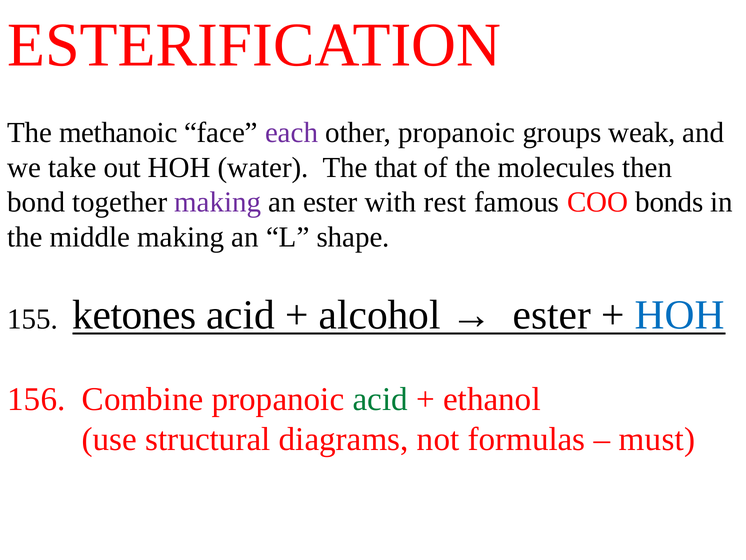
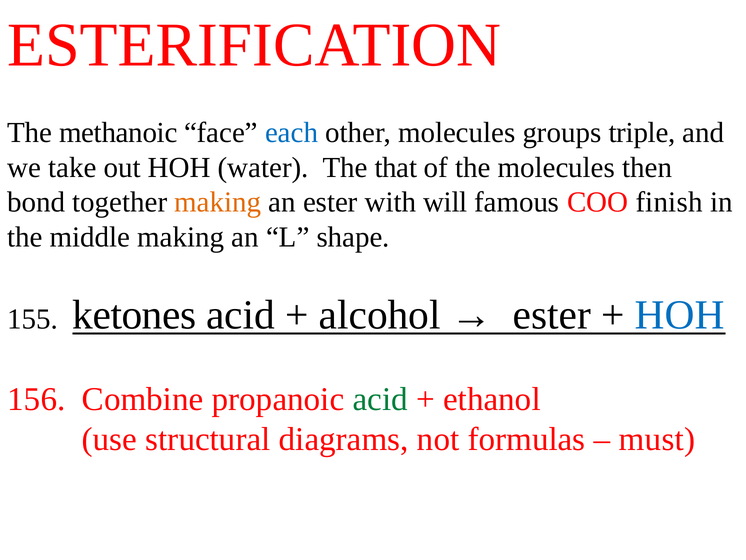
each colour: purple -> blue
other propanoic: propanoic -> molecules
weak: weak -> triple
making at (218, 202) colour: purple -> orange
rest: rest -> will
bonds: bonds -> finish
